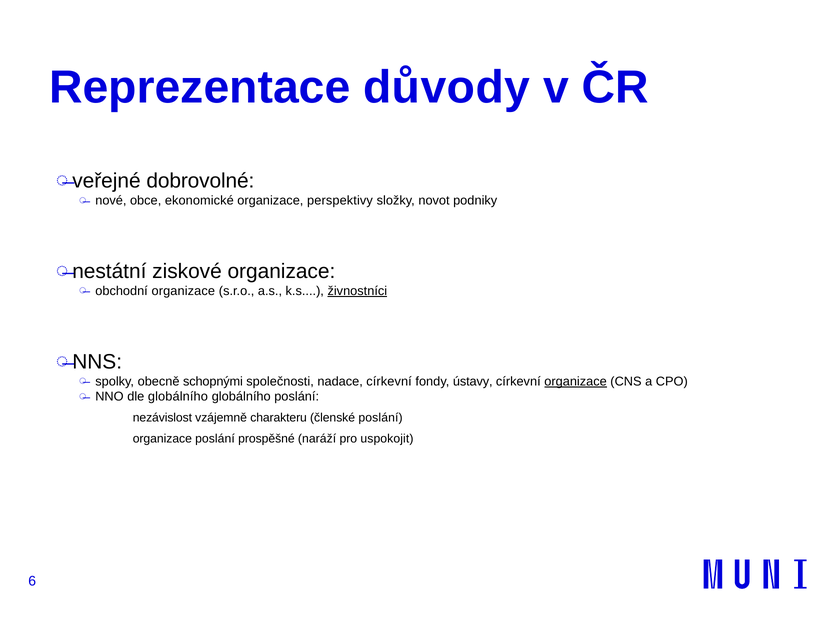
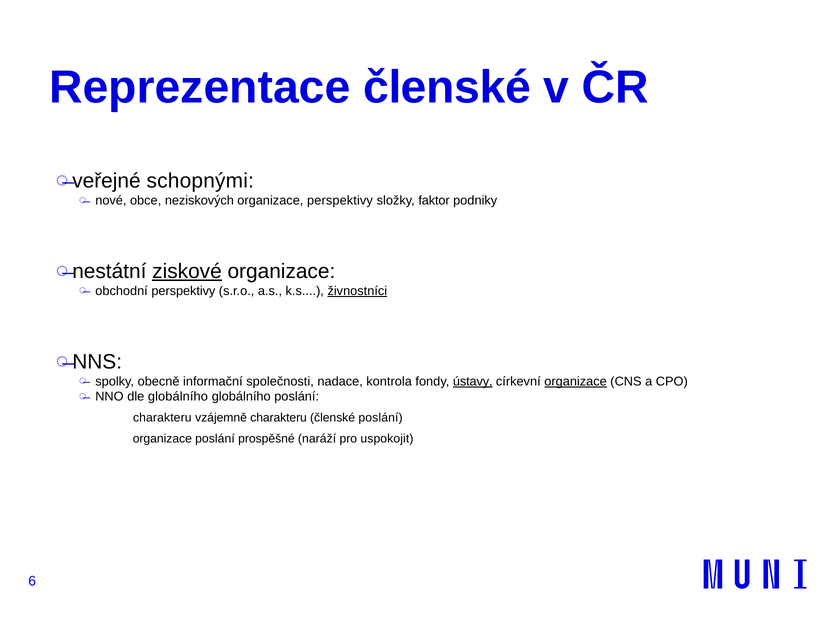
Reprezentace důvody: důvody -> členské
dobrovolné: dobrovolné -> schopnými
ekonomické: ekonomické -> neziskových
novot: novot -> faktor
ziskové underline: none -> present
obchodní organizace: organizace -> perspektivy
schopnými: schopnými -> informační
nadace církevní: církevní -> kontrola
ústavy underline: none -> present
nezávislost at (162, 418): nezávislost -> charakteru
